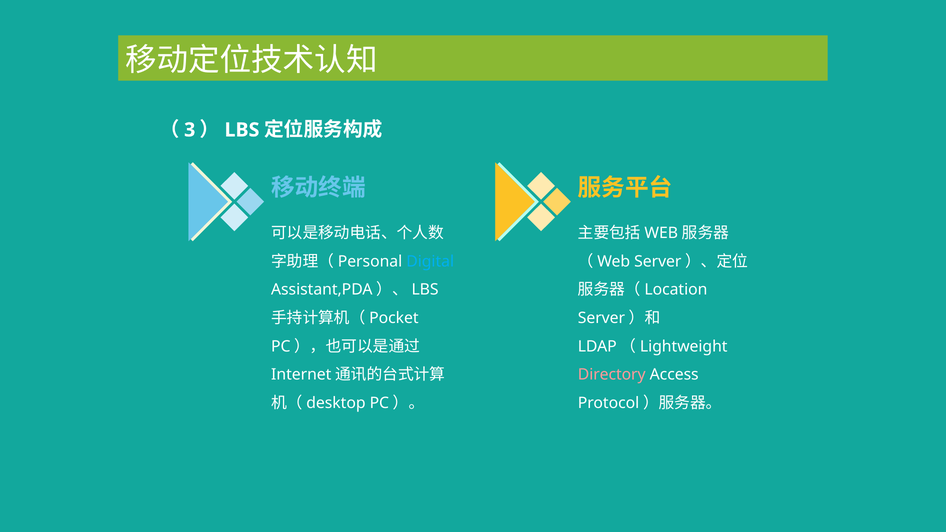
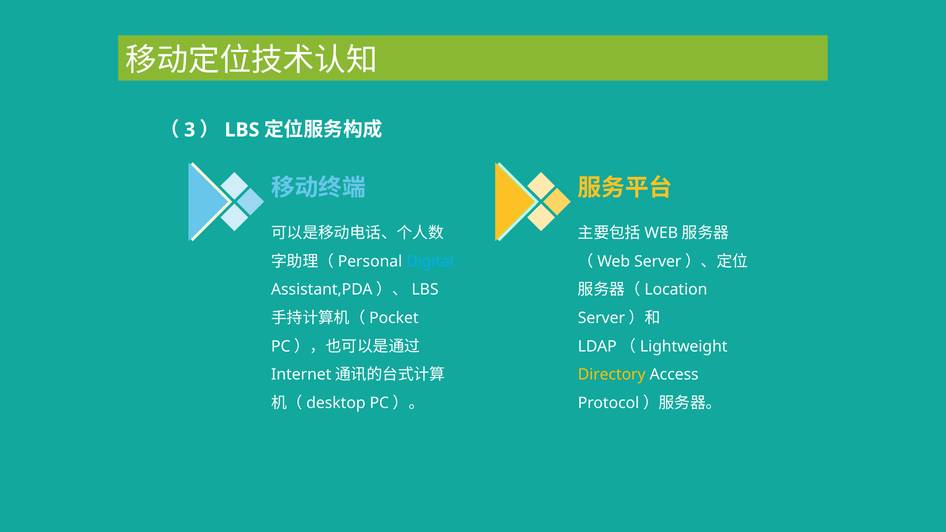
Directory colour: pink -> yellow
